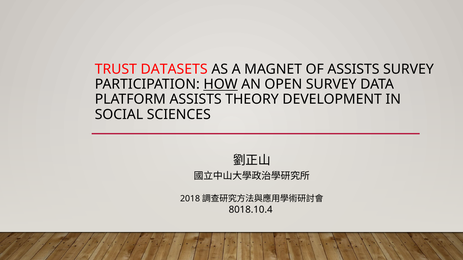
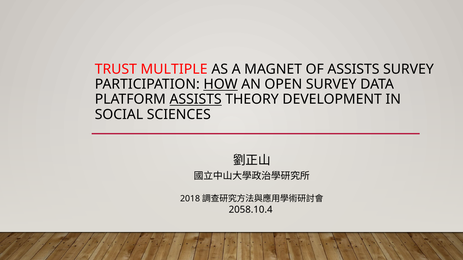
DATASETS: DATASETS -> MULTIPLE
ASSISTS at (196, 100) underline: none -> present
8018.10.4: 8018.10.4 -> 2058.10.4
